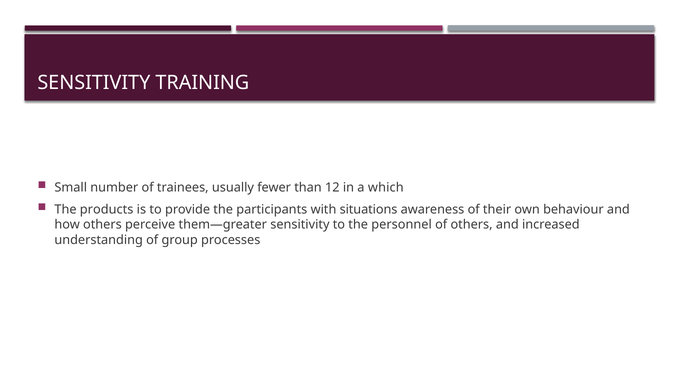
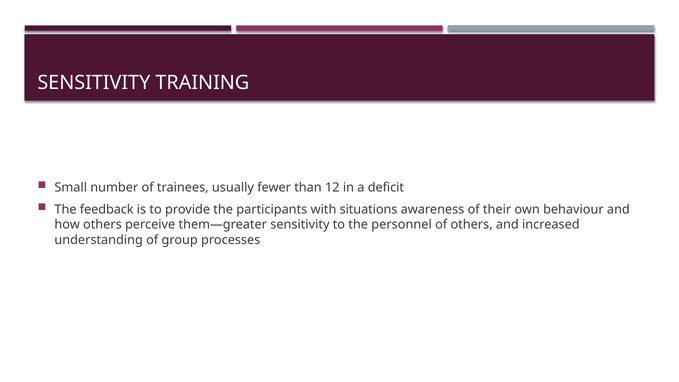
which: which -> deficit
products: products -> feedback
